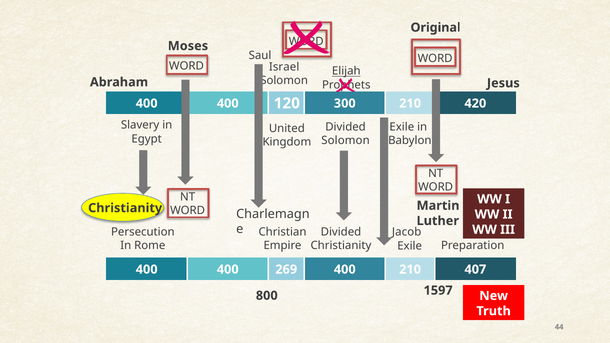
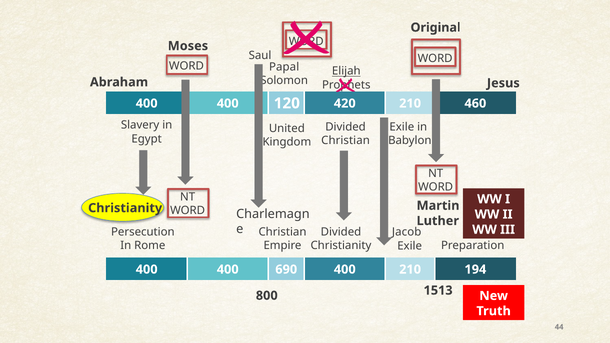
Israel: Israel -> Papal
300: 300 -> 420
420: 420 -> 460
Solomon at (345, 141): Solomon -> Christian
269: 269 -> 690
407: 407 -> 194
1597: 1597 -> 1513
